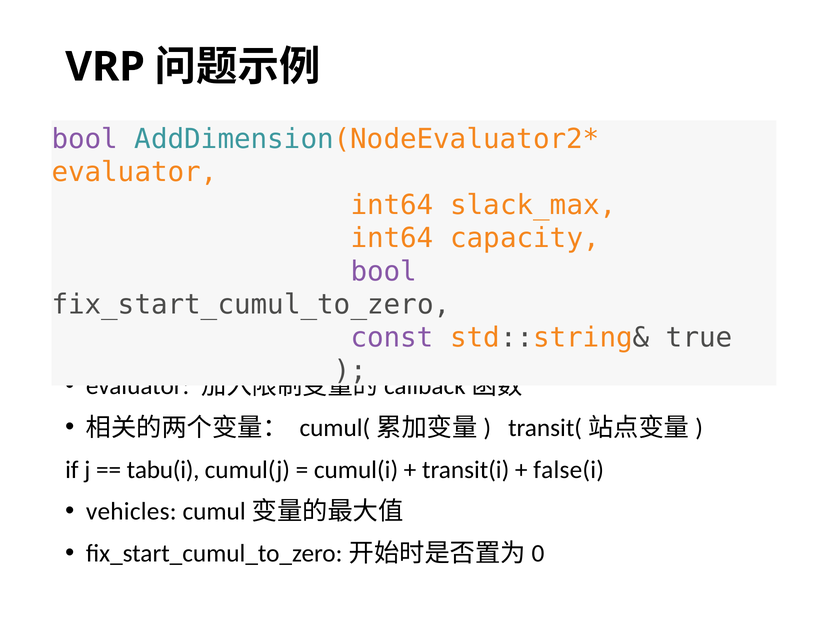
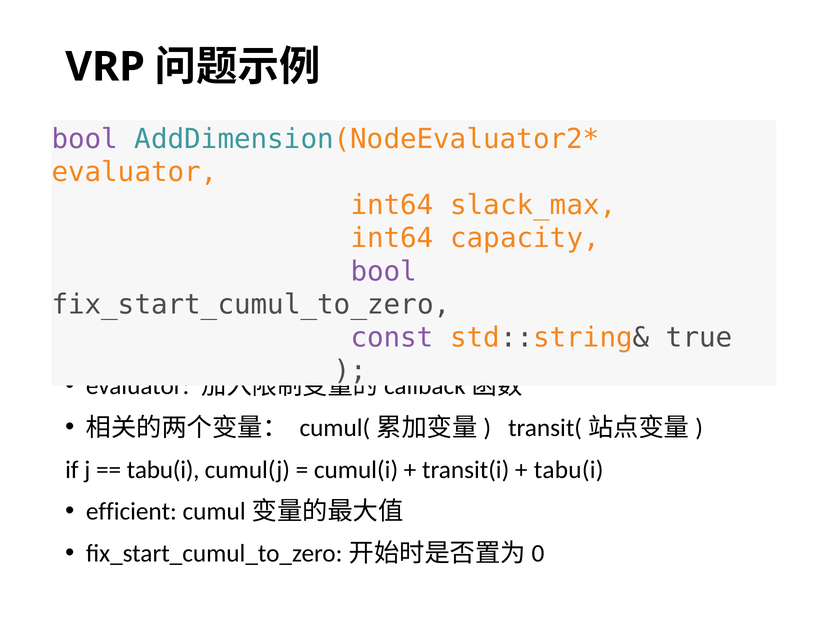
false(i at (569, 470): false(i -> tabu(i
vehicles: vehicles -> efficient
